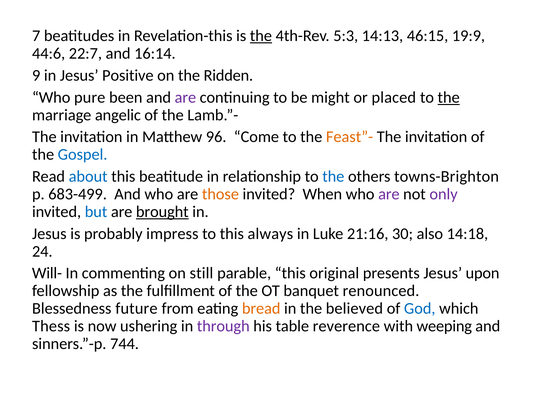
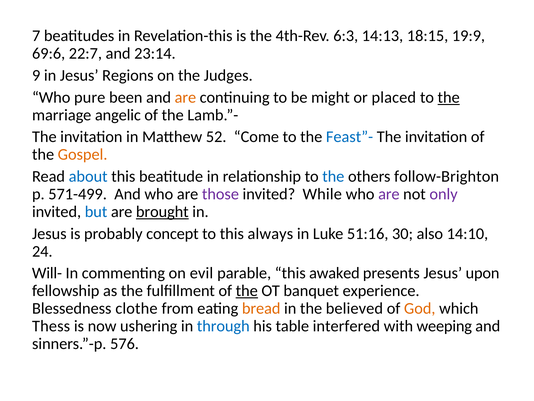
the at (261, 36) underline: present -> none
5:3: 5:3 -> 6:3
46:15: 46:15 -> 18:15
44:6: 44:6 -> 69:6
16:14: 16:14 -> 23:14
Positive: Positive -> Regions
Ridden: Ridden -> Judges
are at (185, 97) colour: purple -> orange
96: 96 -> 52
Feast”- colour: orange -> blue
Gospel colour: blue -> orange
towns-Brighton: towns-Brighton -> follow-Brighton
683-499: 683-499 -> 571-499
those colour: orange -> purple
When: When -> While
impress: impress -> concept
21:16: 21:16 -> 51:16
14:18: 14:18 -> 14:10
still: still -> evil
original: original -> awaked
the at (247, 290) underline: none -> present
renounced: renounced -> experience
future: future -> clothe
God colour: blue -> orange
through colour: purple -> blue
reverence: reverence -> interfered
744: 744 -> 576
